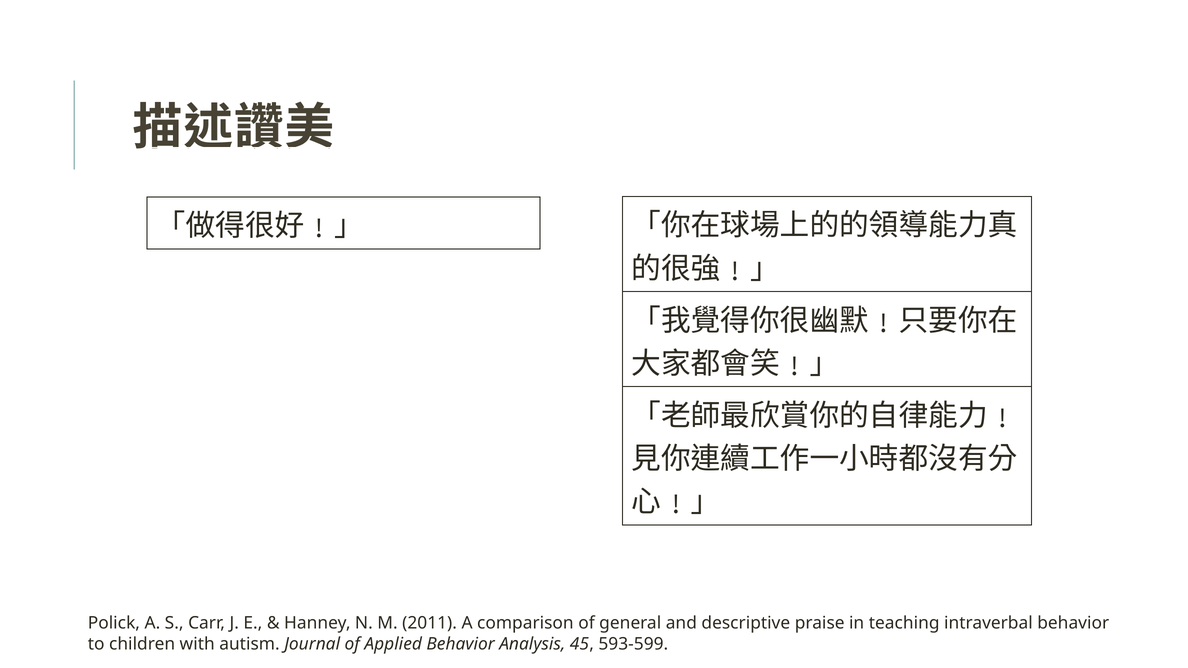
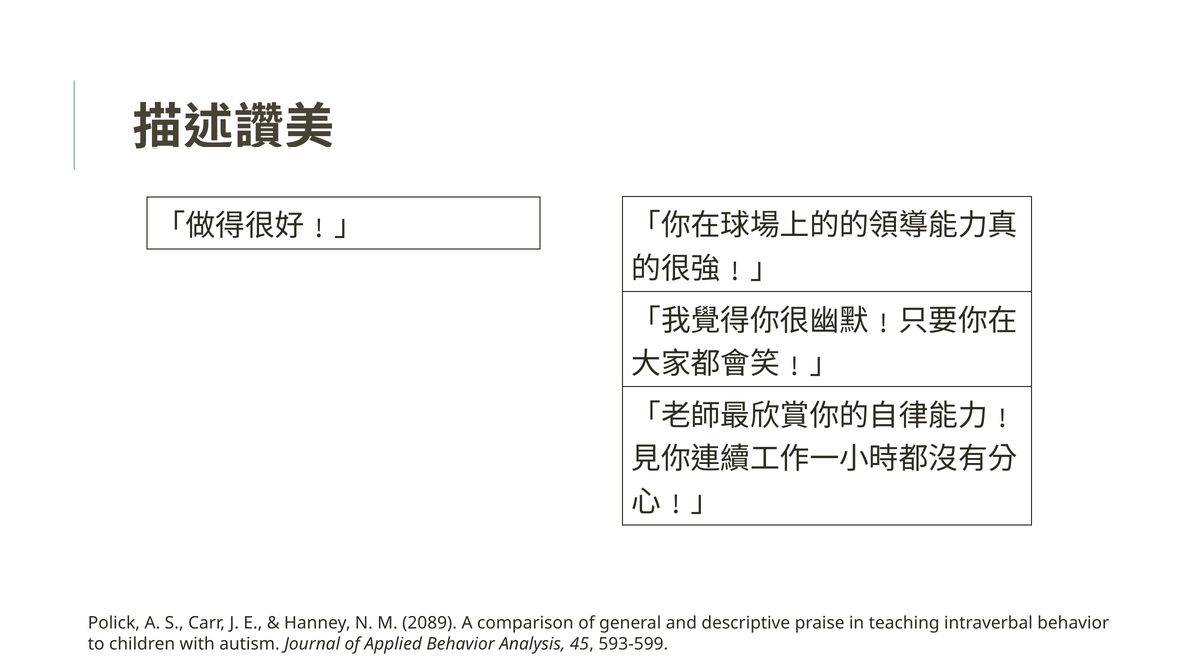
2011: 2011 -> 2089
